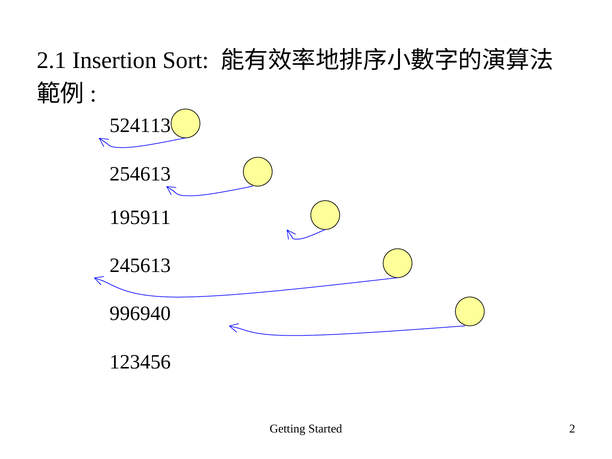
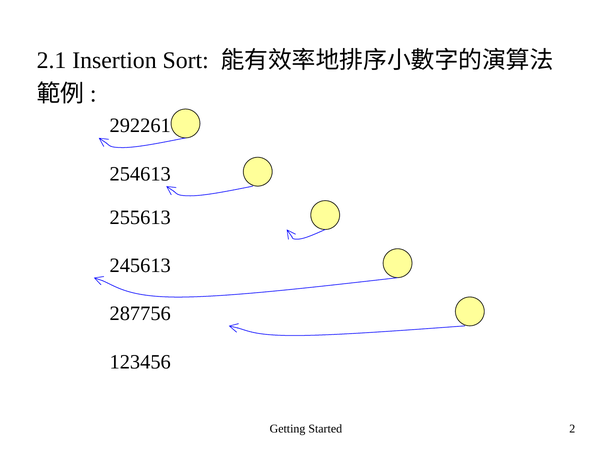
524113: 524113 -> 292261
195911: 195911 -> 255613
996940: 996940 -> 287756
